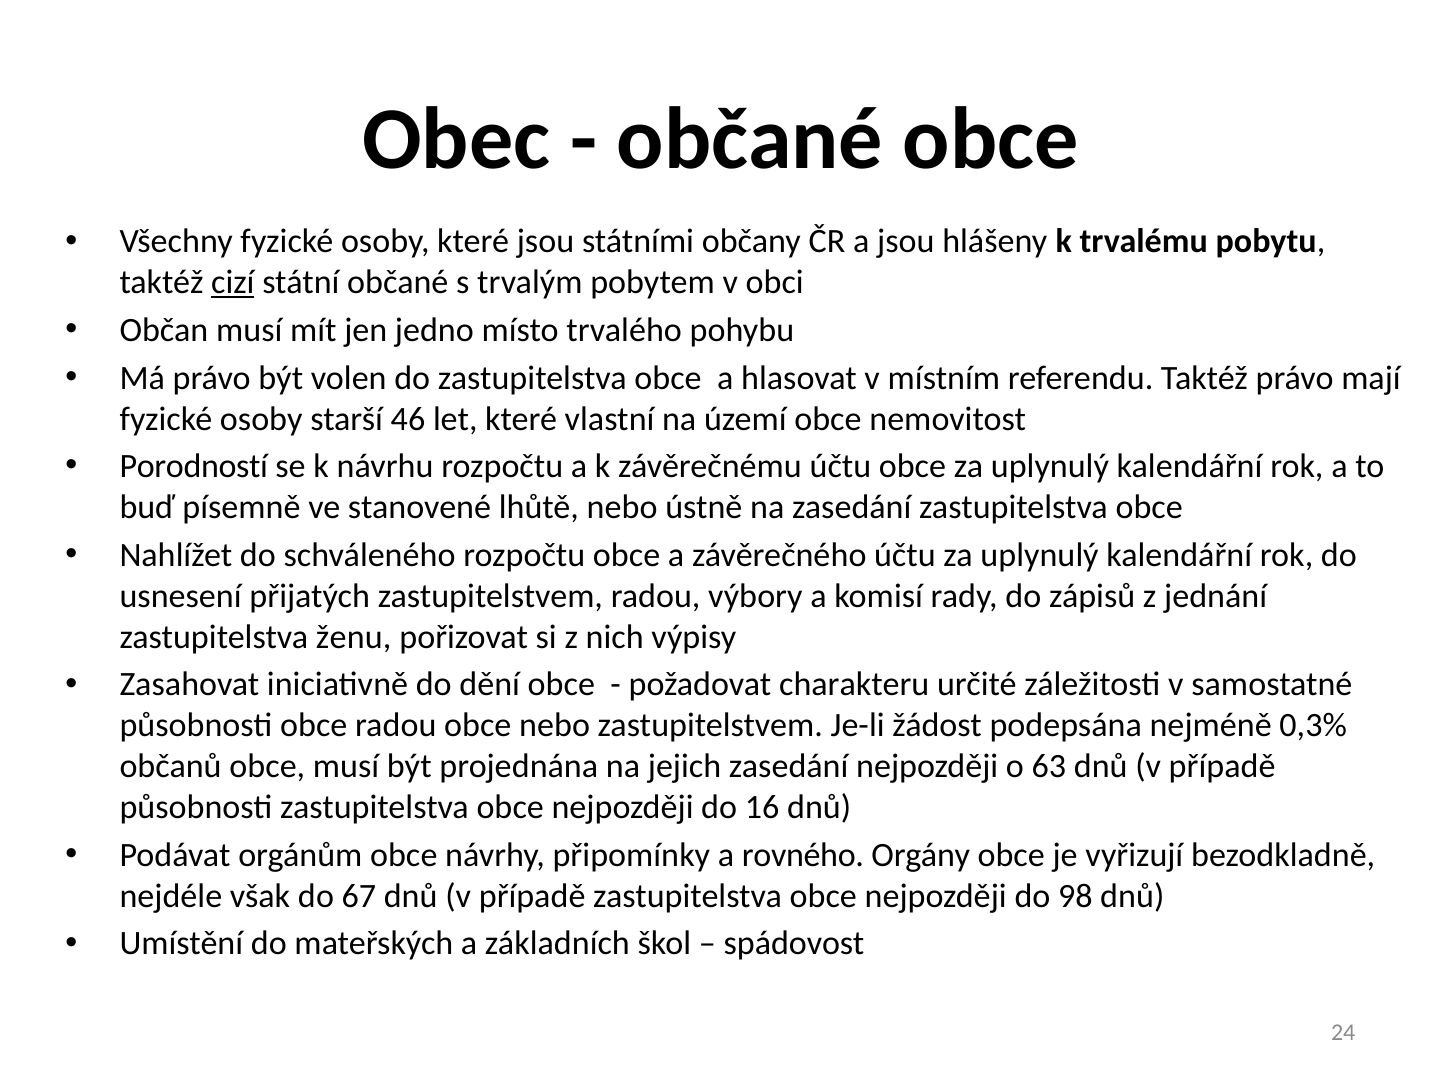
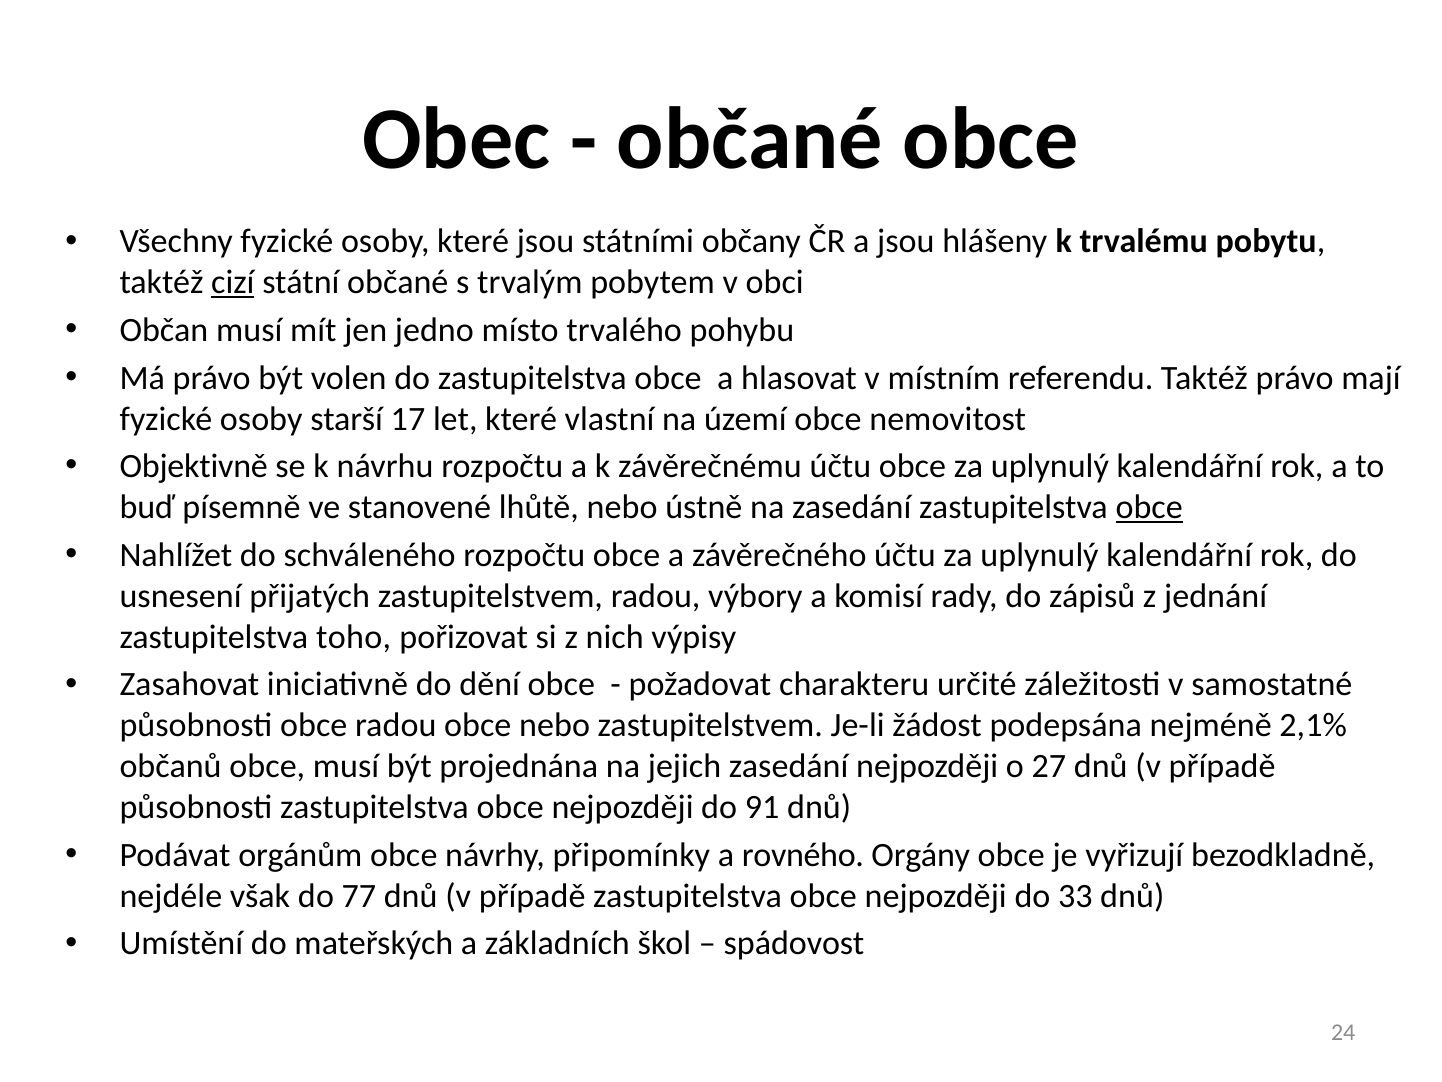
46: 46 -> 17
Porodností: Porodností -> Objektivně
obce at (1149, 507) underline: none -> present
ženu: ženu -> toho
0,3%: 0,3% -> 2,1%
63: 63 -> 27
16: 16 -> 91
67: 67 -> 77
98: 98 -> 33
